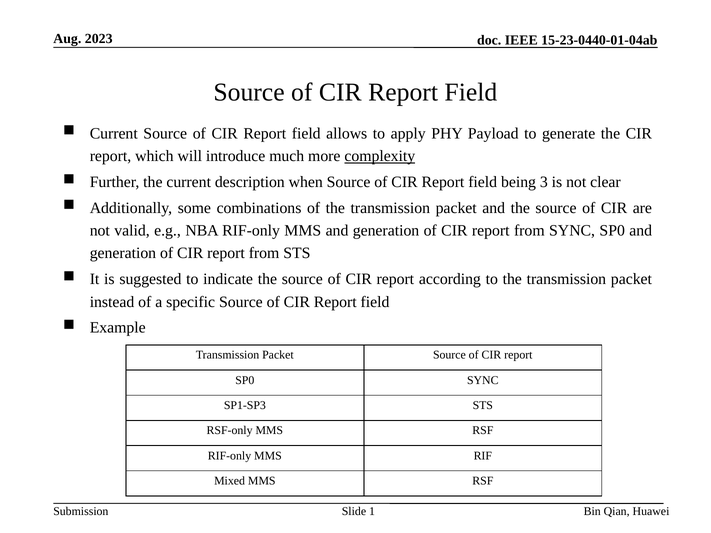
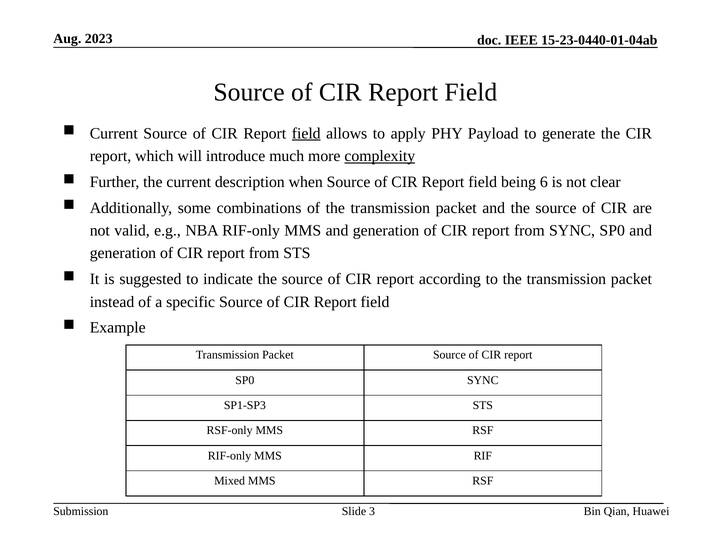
field at (306, 133) underline: none -> present
3: 3 -> 6
1: 1 -> 3
